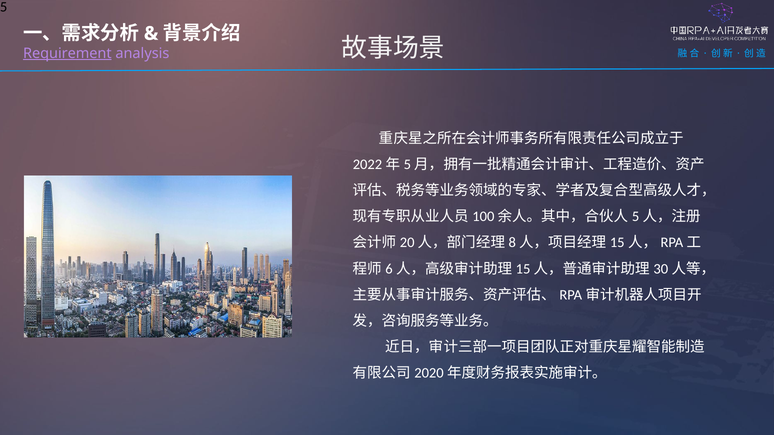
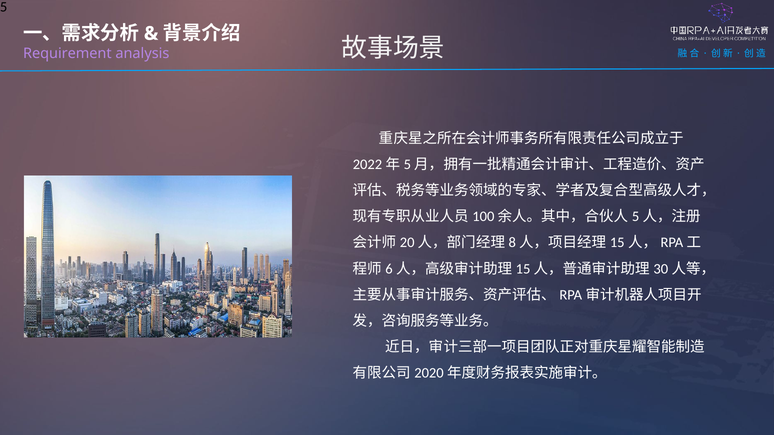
Requirement underline: present -> none
